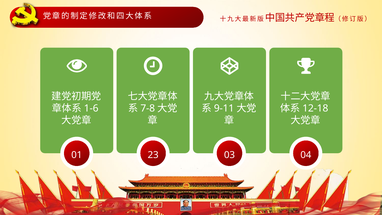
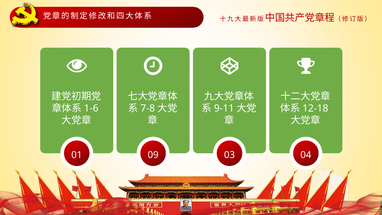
23: 23 -> 09
